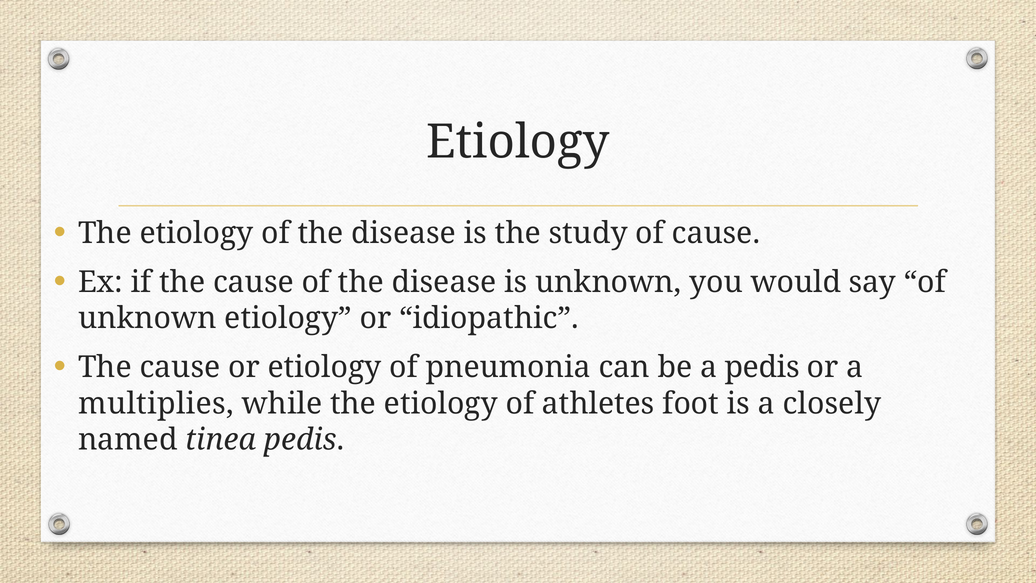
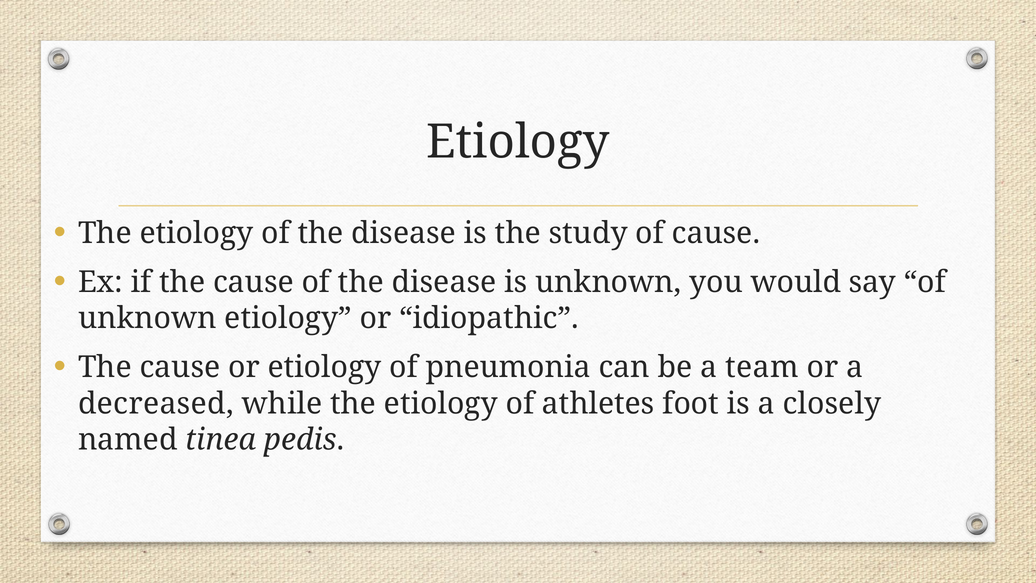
a pedis: pedis -> team
multiplies: multiplies -> decreased
